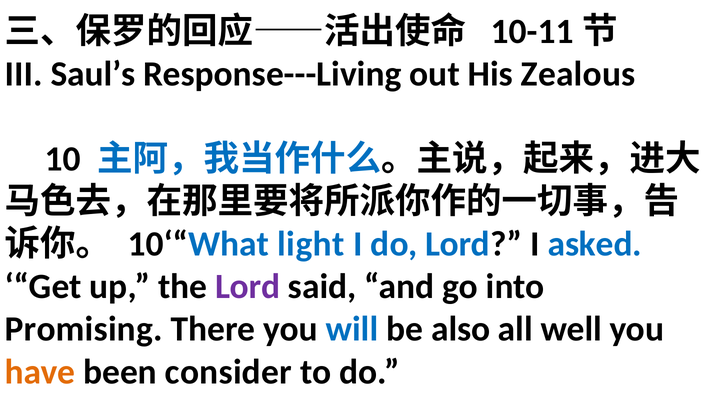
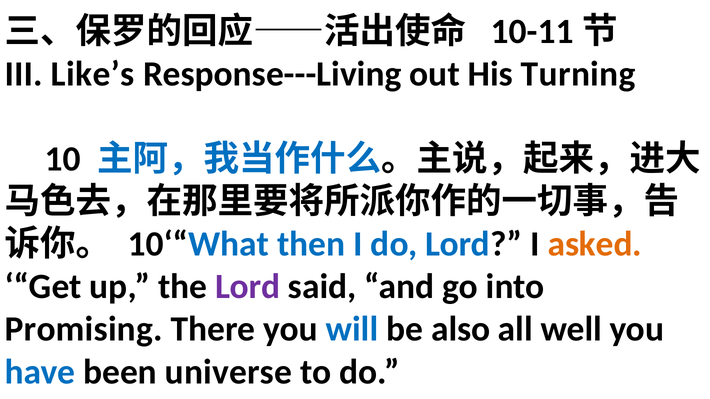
Saul’s: Saul’s -> Like’s
Zealous: Zealous -> Turning
light: light -> then
asked colour: blue -> orange
have colour: orange -> blue
consider: consider -> universe
